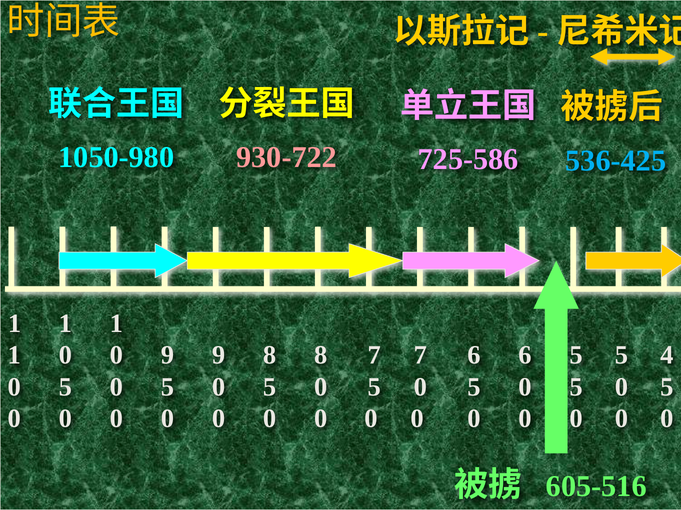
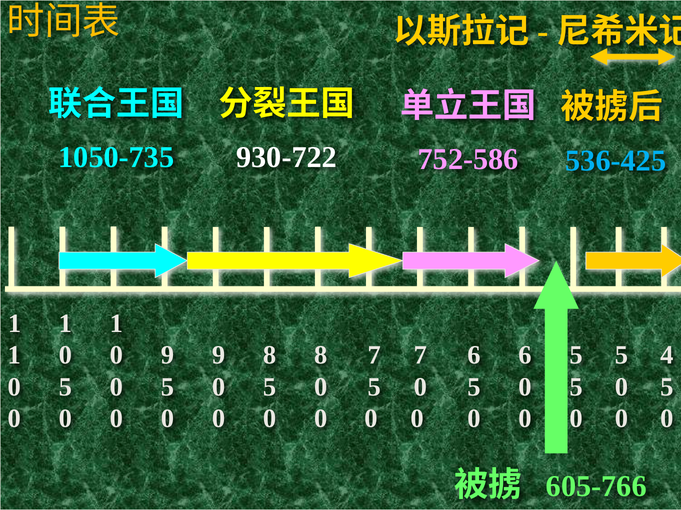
1050-980: 1050-980 -> 1050-735
930-722 colour: pink -> white
725-586: 725-586 -> 752-586
605-516: 605-516 -> 605-766
